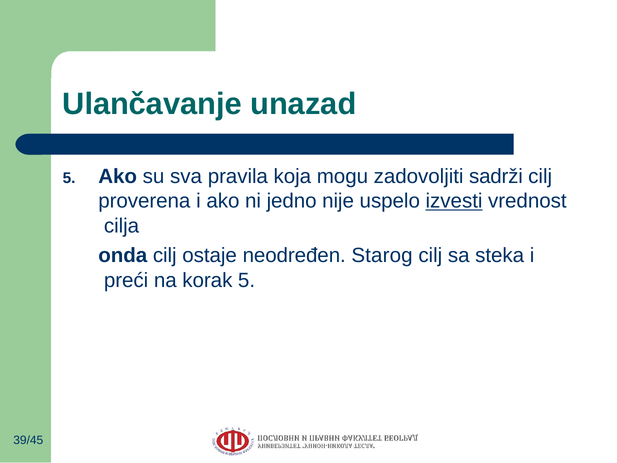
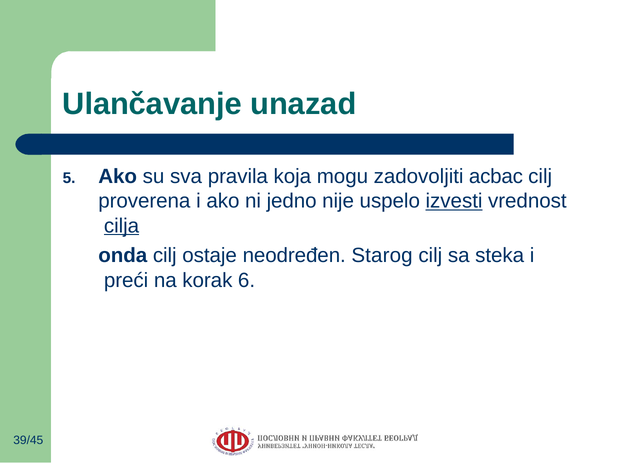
sadrži: sadrži -> acbac
cilja underline: none -> present
korak 5: 5 -> 6
